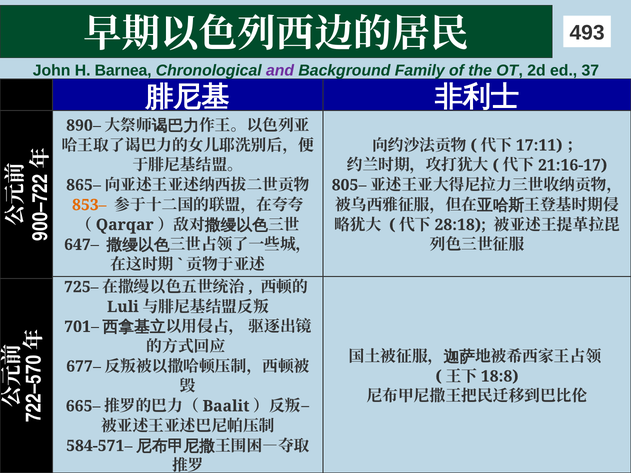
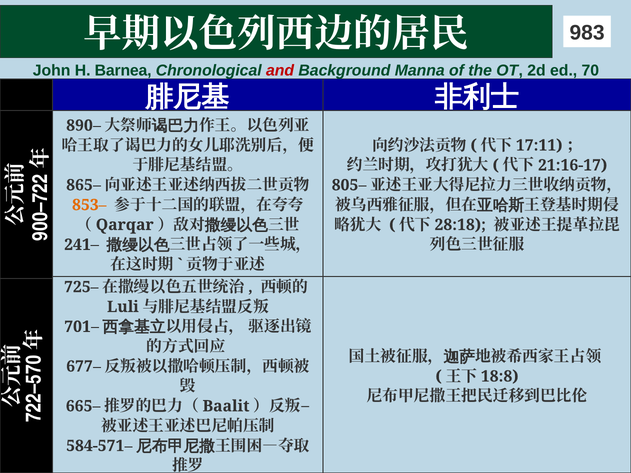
493: 493 -> 983
and colour: purple -> red
Family: Family -> Manna
37: 37 -> 70
647–: 647– -> 241–
